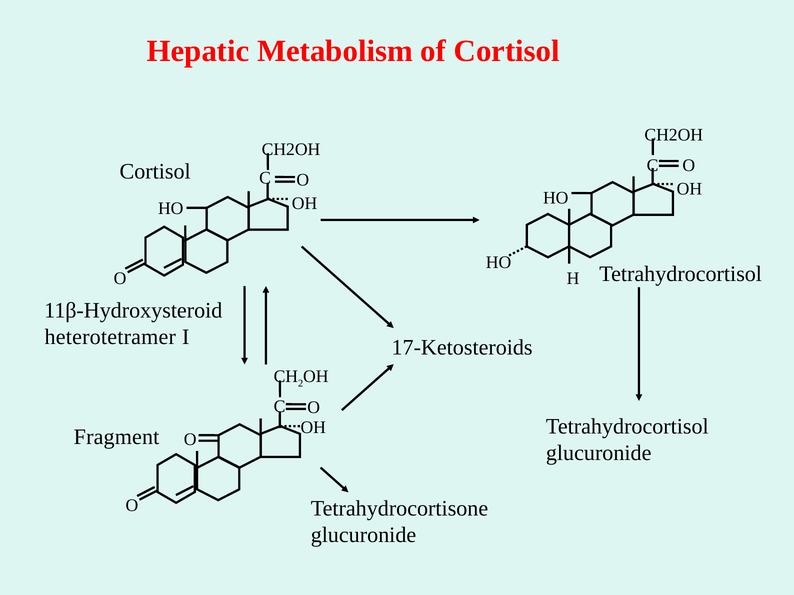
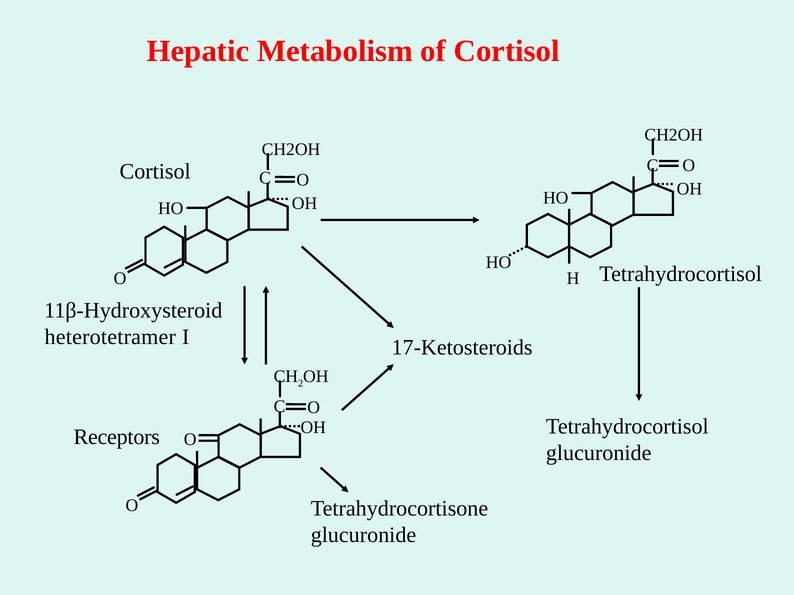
Fragment: Fragment -> Receptors
